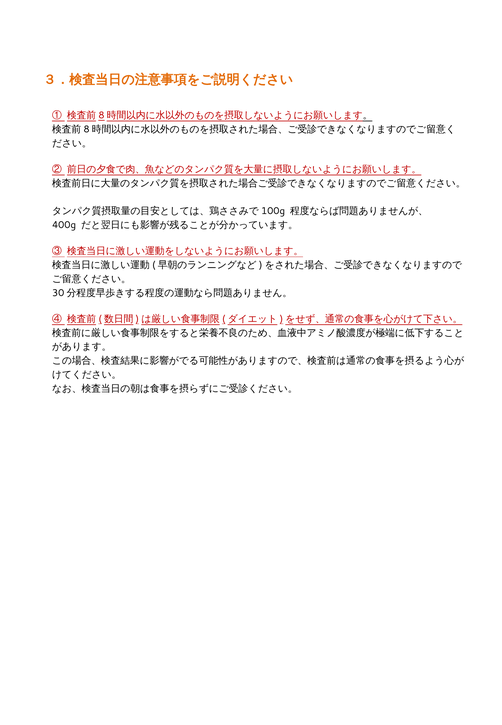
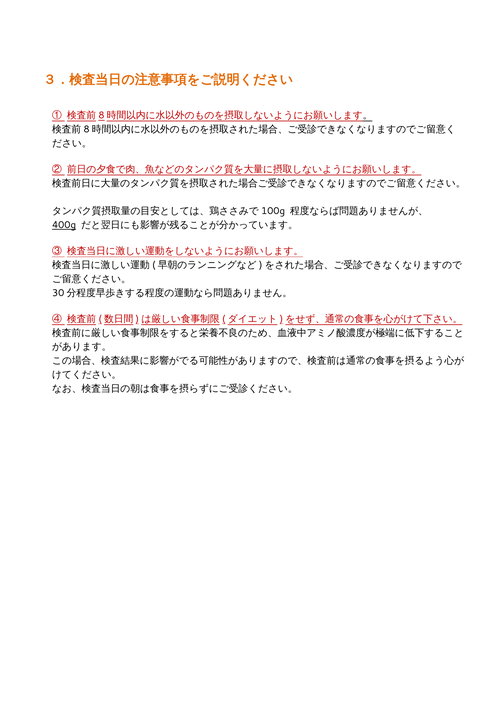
400g underline: none -> present
